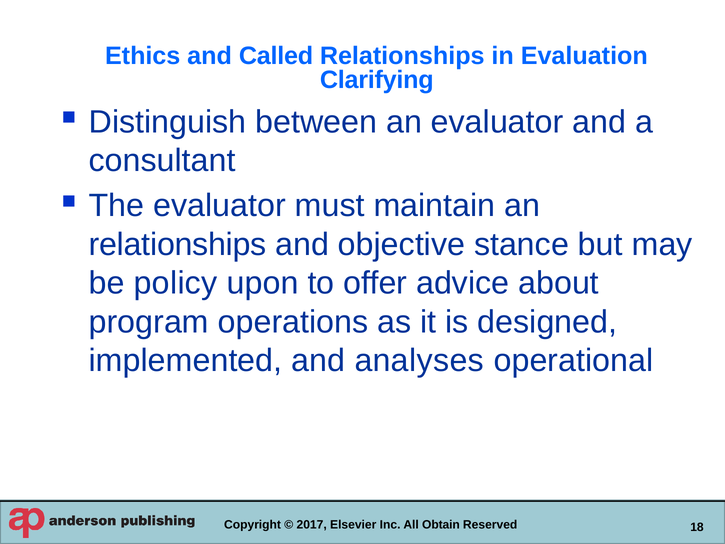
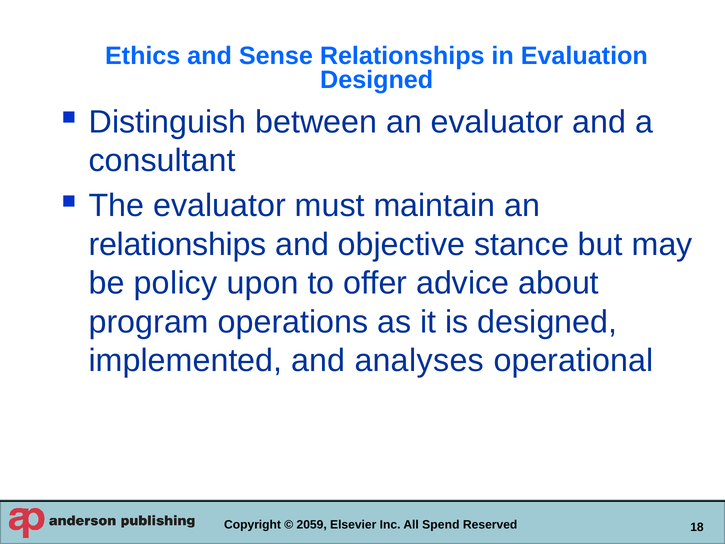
Called: Called -> Sense
Clarifying at (377, 80): Clarifying -> Designed
2017: 2017 -> 2059
Obtain: Obtain -> Spend
